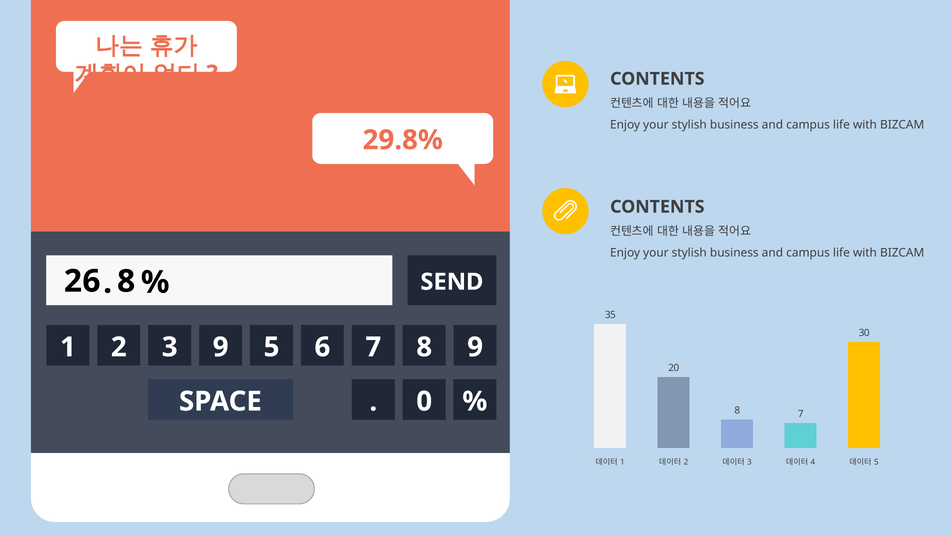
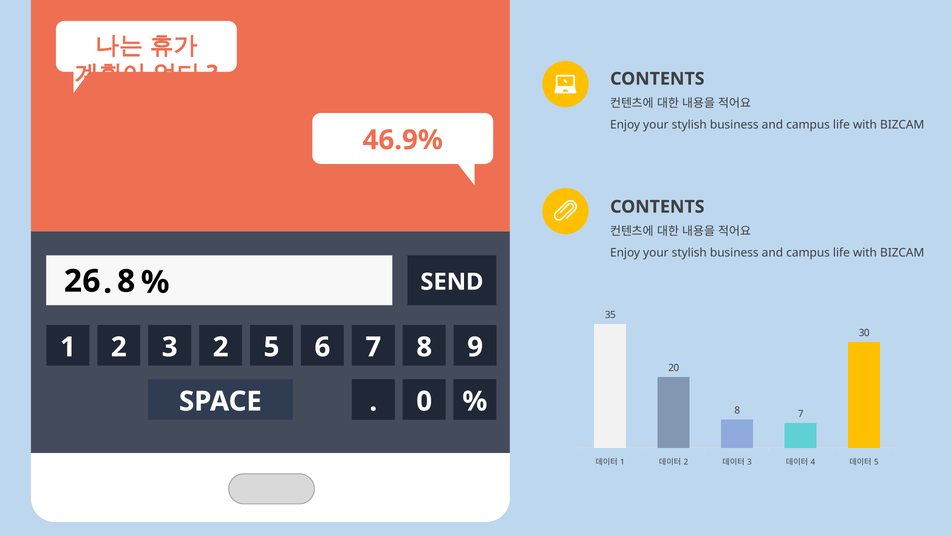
29.8%: 29.8% -> 46.9%
3 9: 9 -> 2
